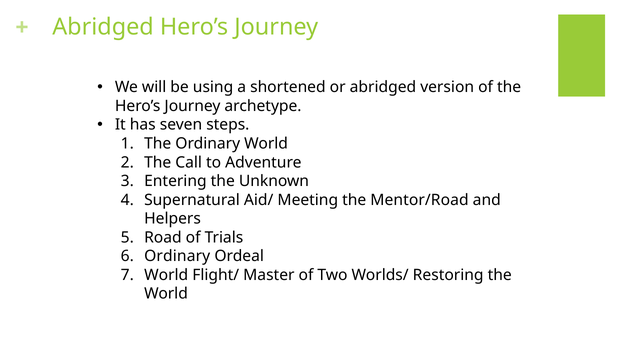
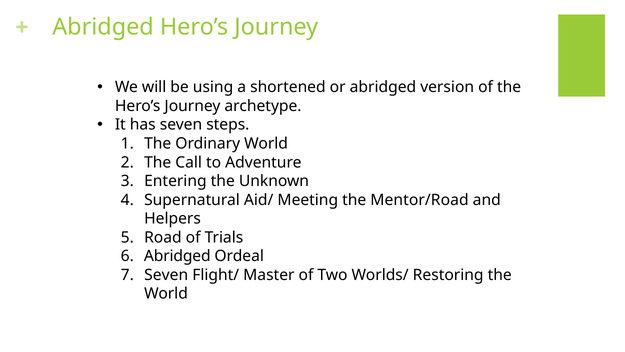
Ordinary at (177, 256): Ordinary -> Abridged
World at (166, 275): World -> Seven
